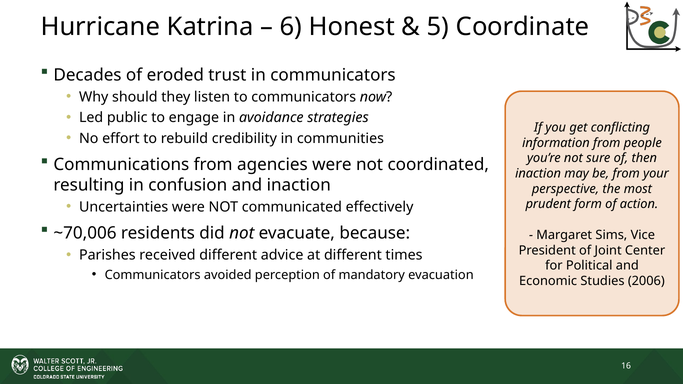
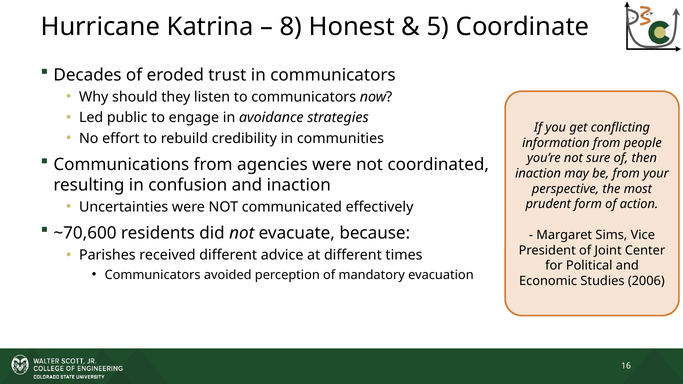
6: 6 -> 8
~70,006: ~70,006 -> ~70,600
